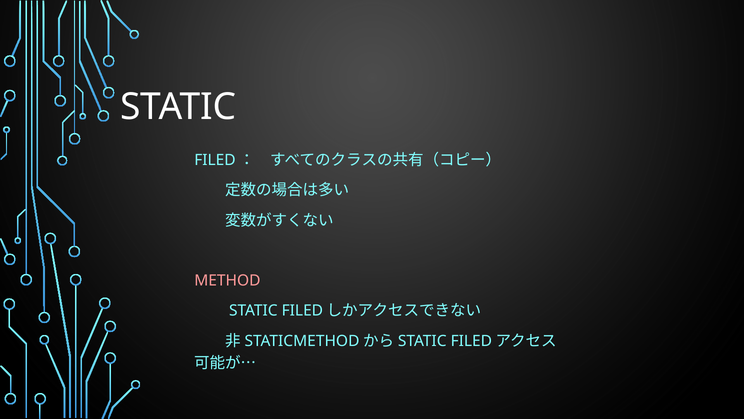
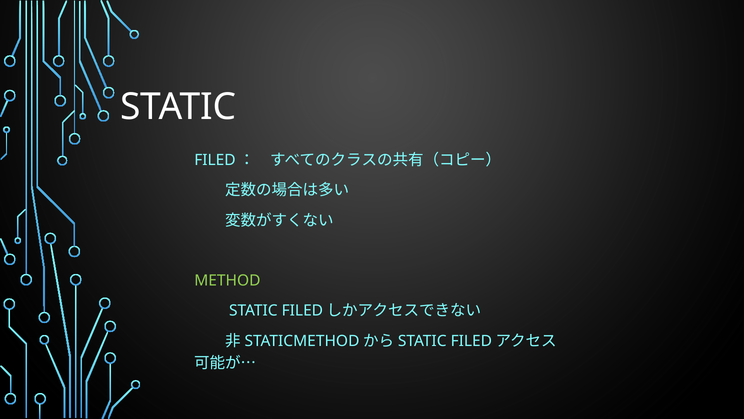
METHOD colour: pink -> light green
